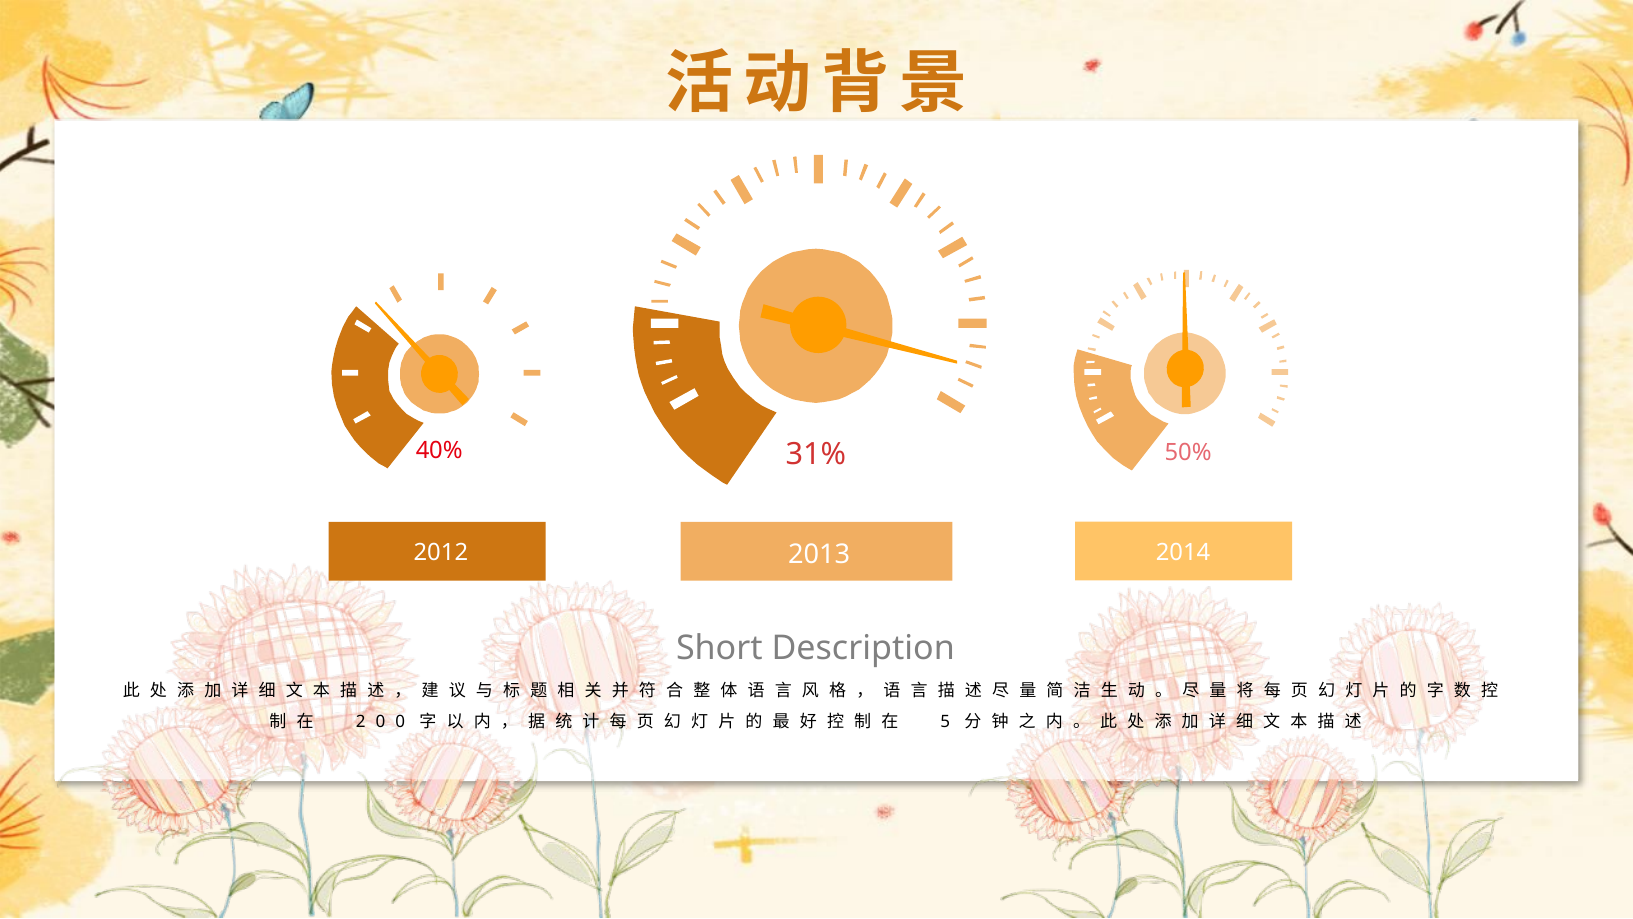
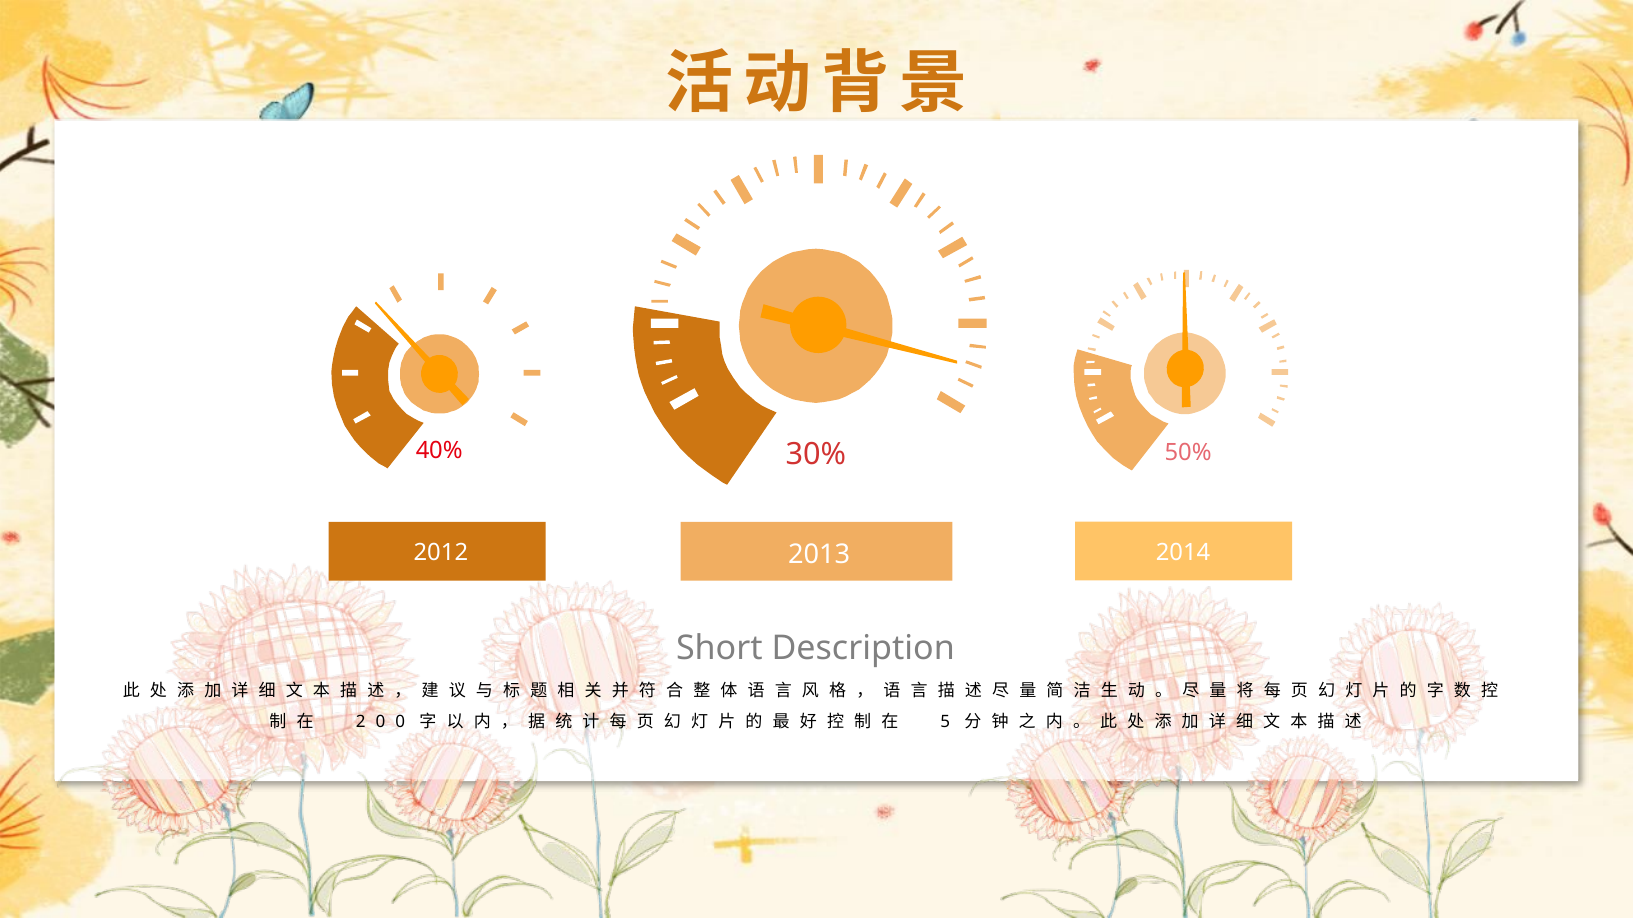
31%: 31% -> 30%
